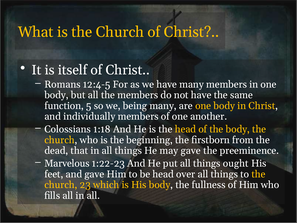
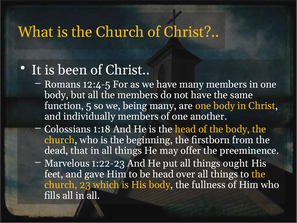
itself: itself -> been
may gave: gave -> offer
